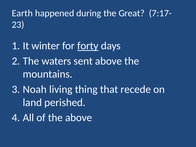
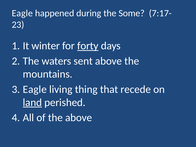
Earth at (22, 13): Earth -> Eagle
Great: Great -> Some
Noah at (35, 89): Noah -> Eagle
land underline: none -> present
